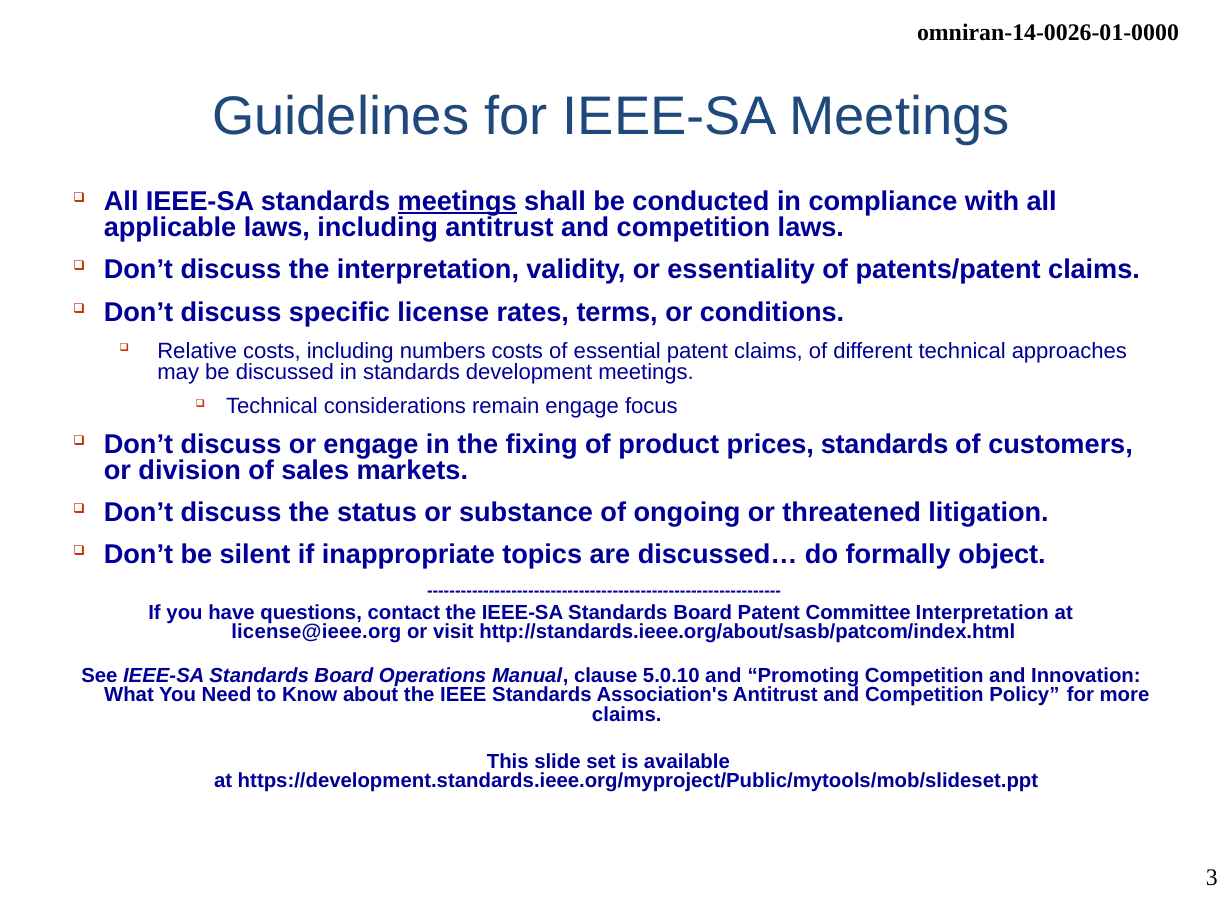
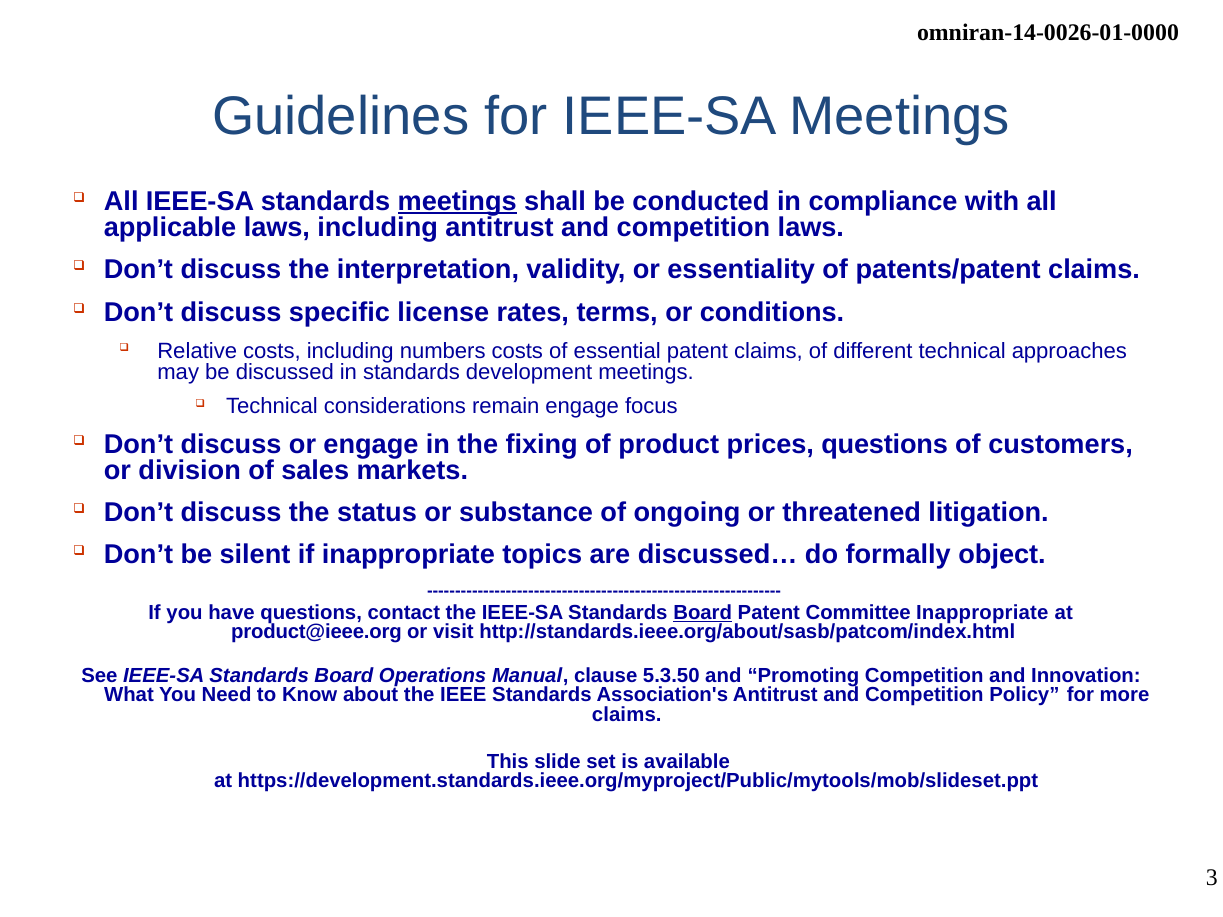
prices standards: standards -> questions
Board at (703, 613) underline: none -> present
Committee Interpretation: Interpretation -> Inappropriate
license@ieee.org: license@ieee.org -> product@ieee.org
5.0.10: 5.0.10 -> 5.3.50
